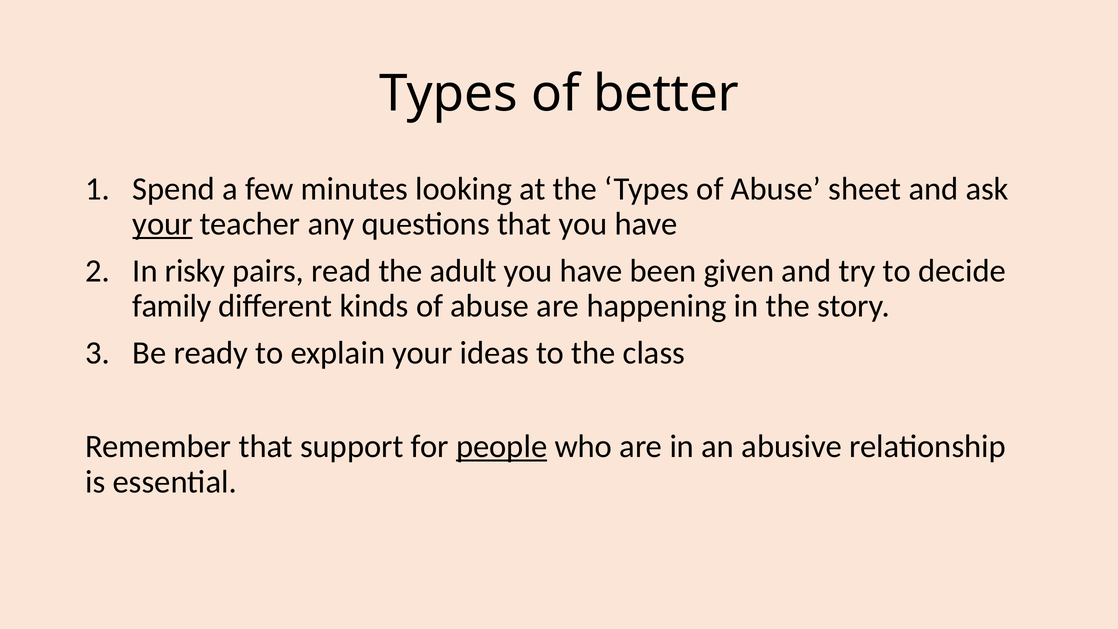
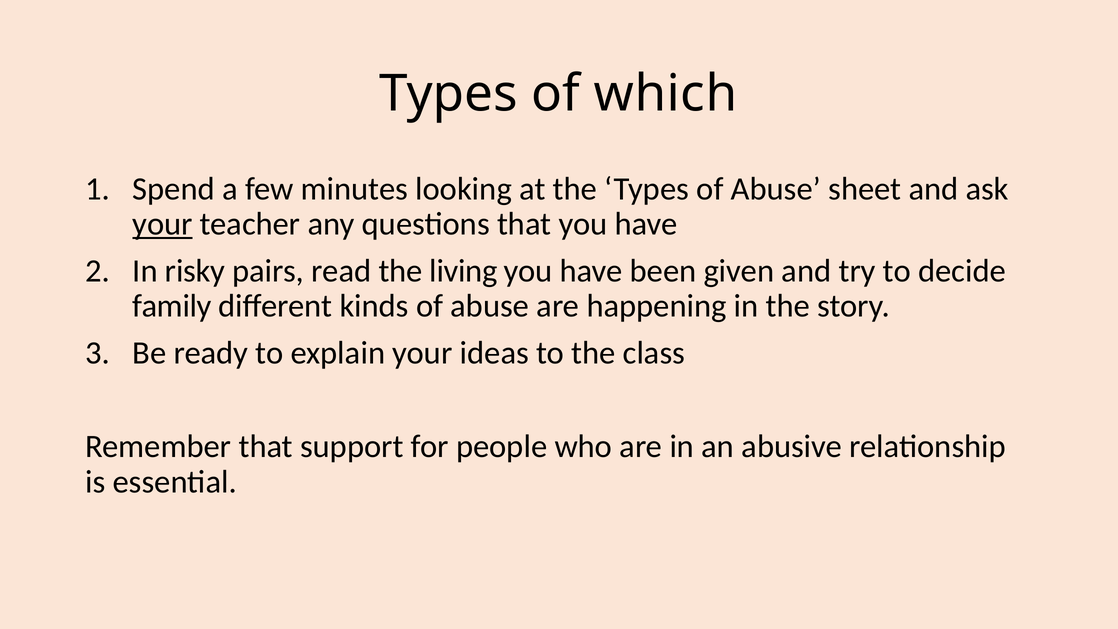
better: better -> which
adult: adult -> living
people underline: present -> none
